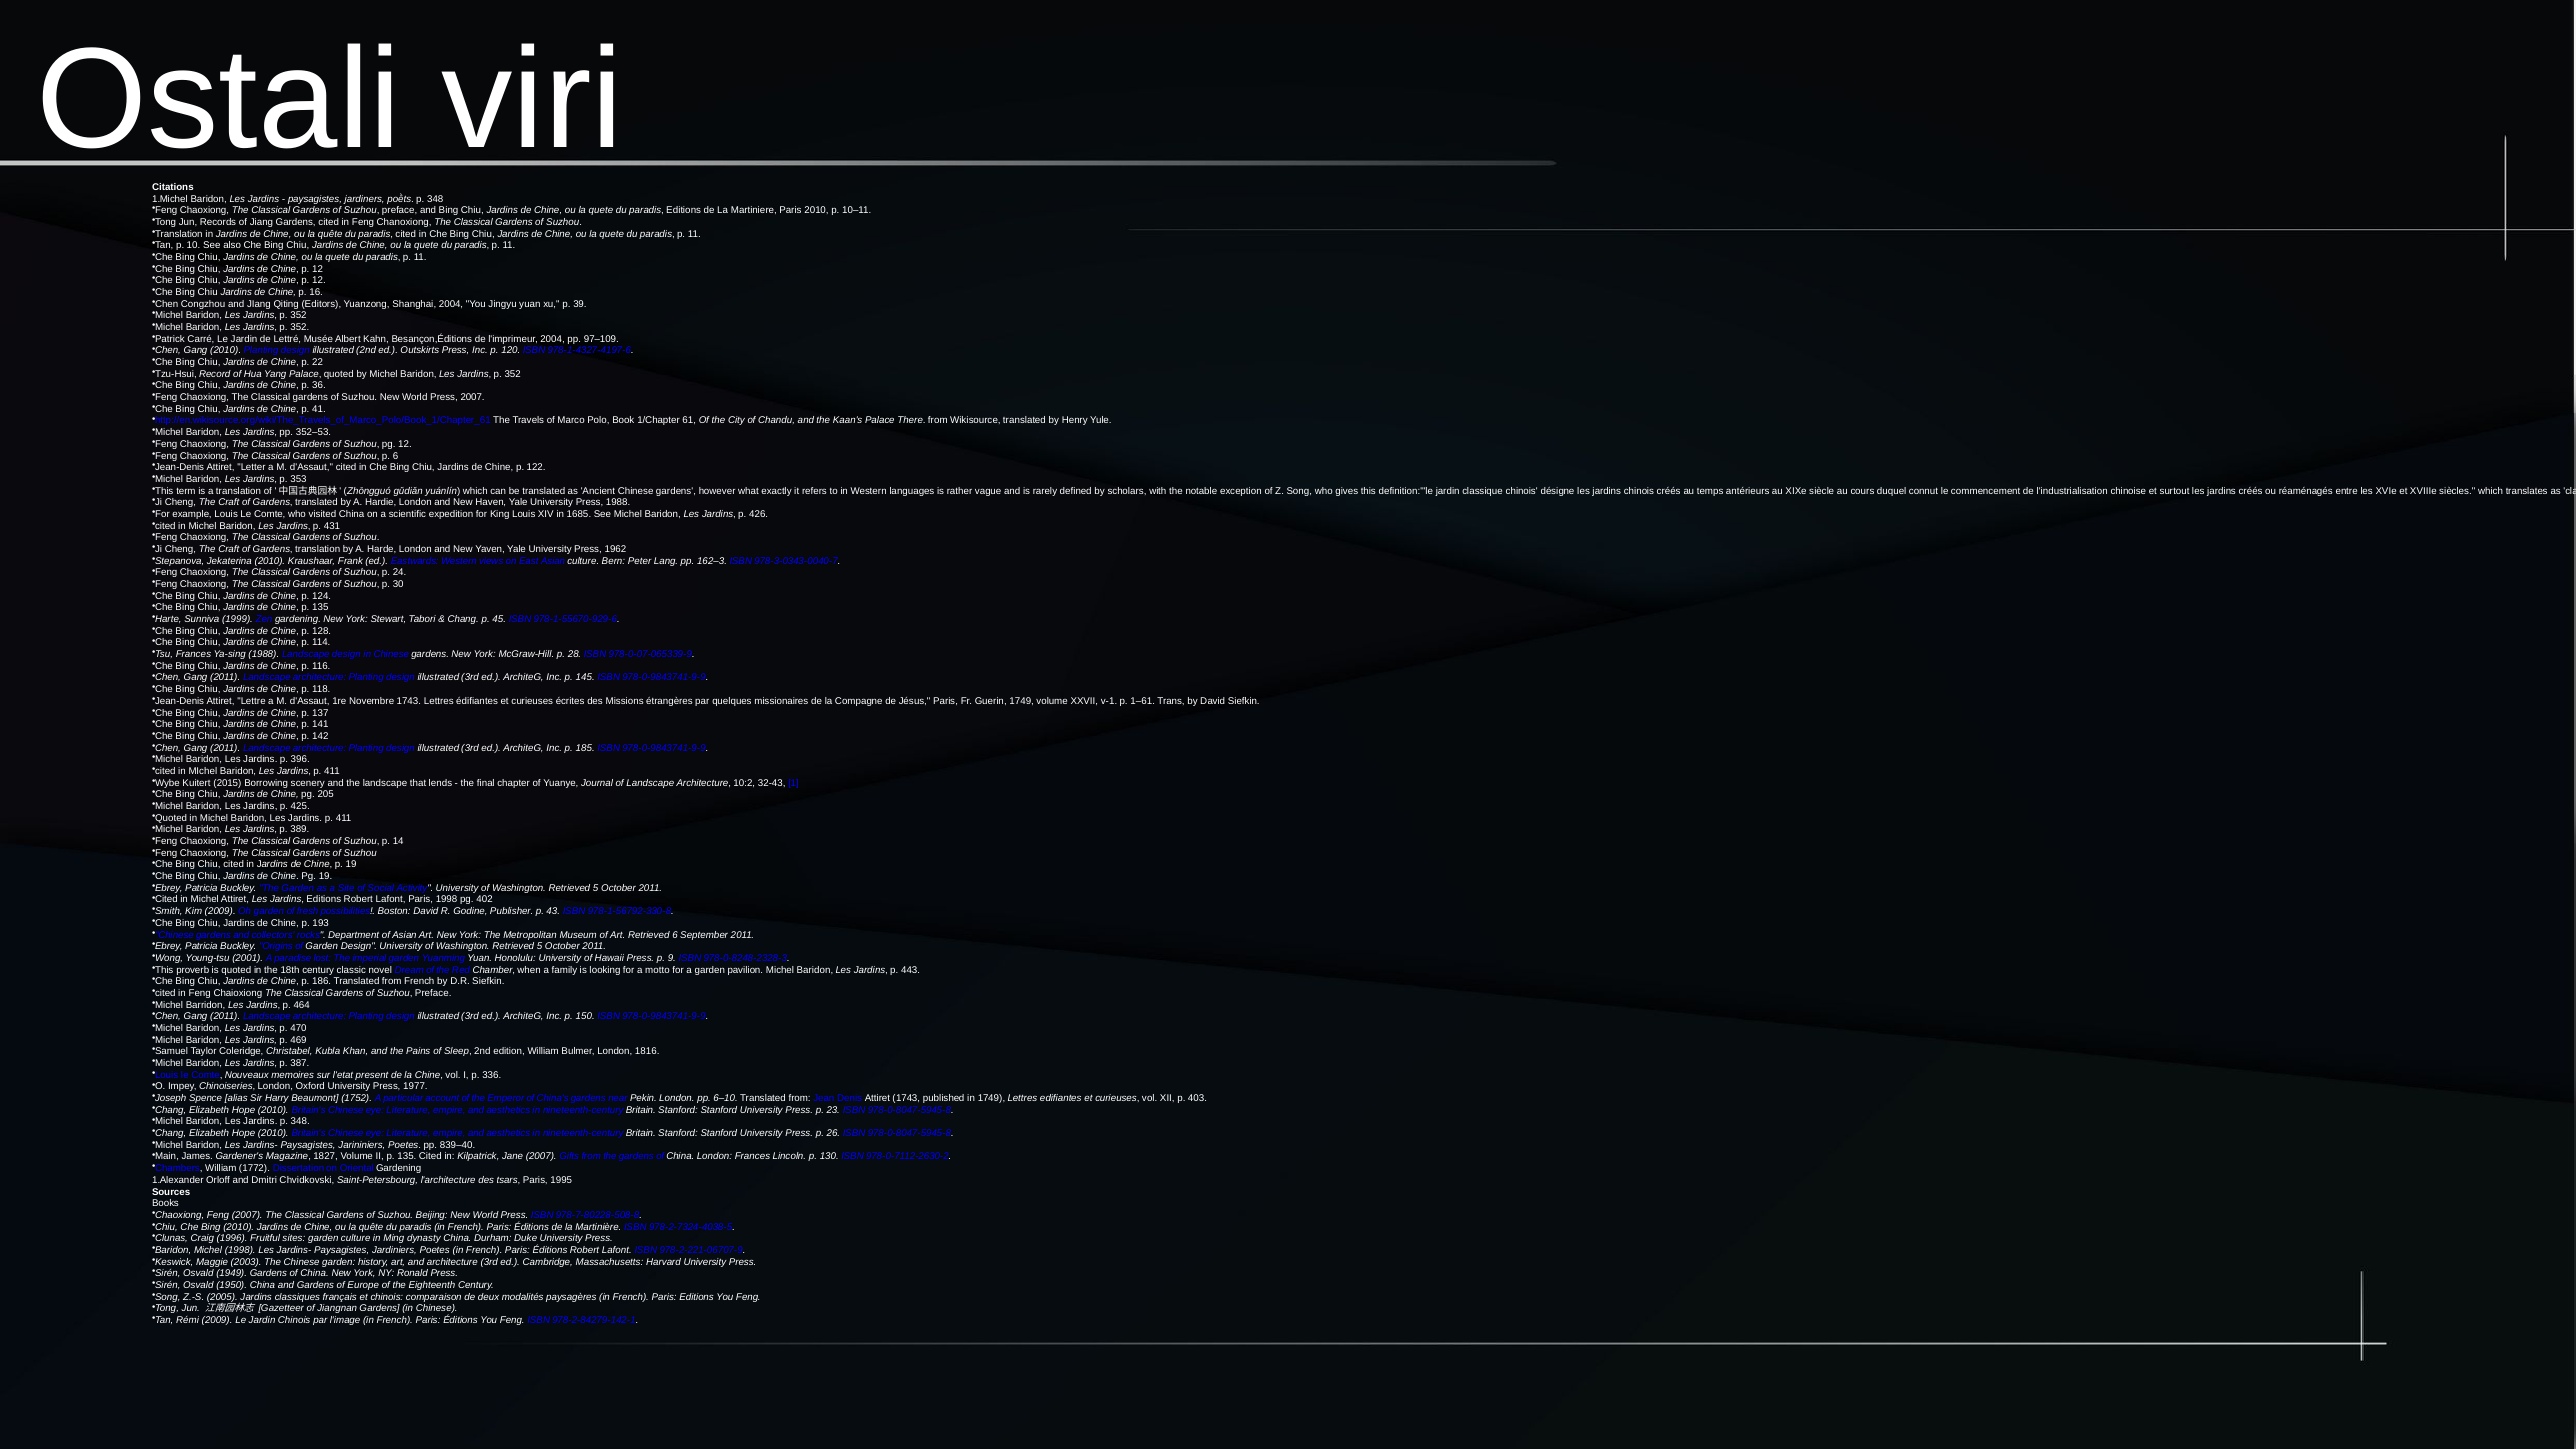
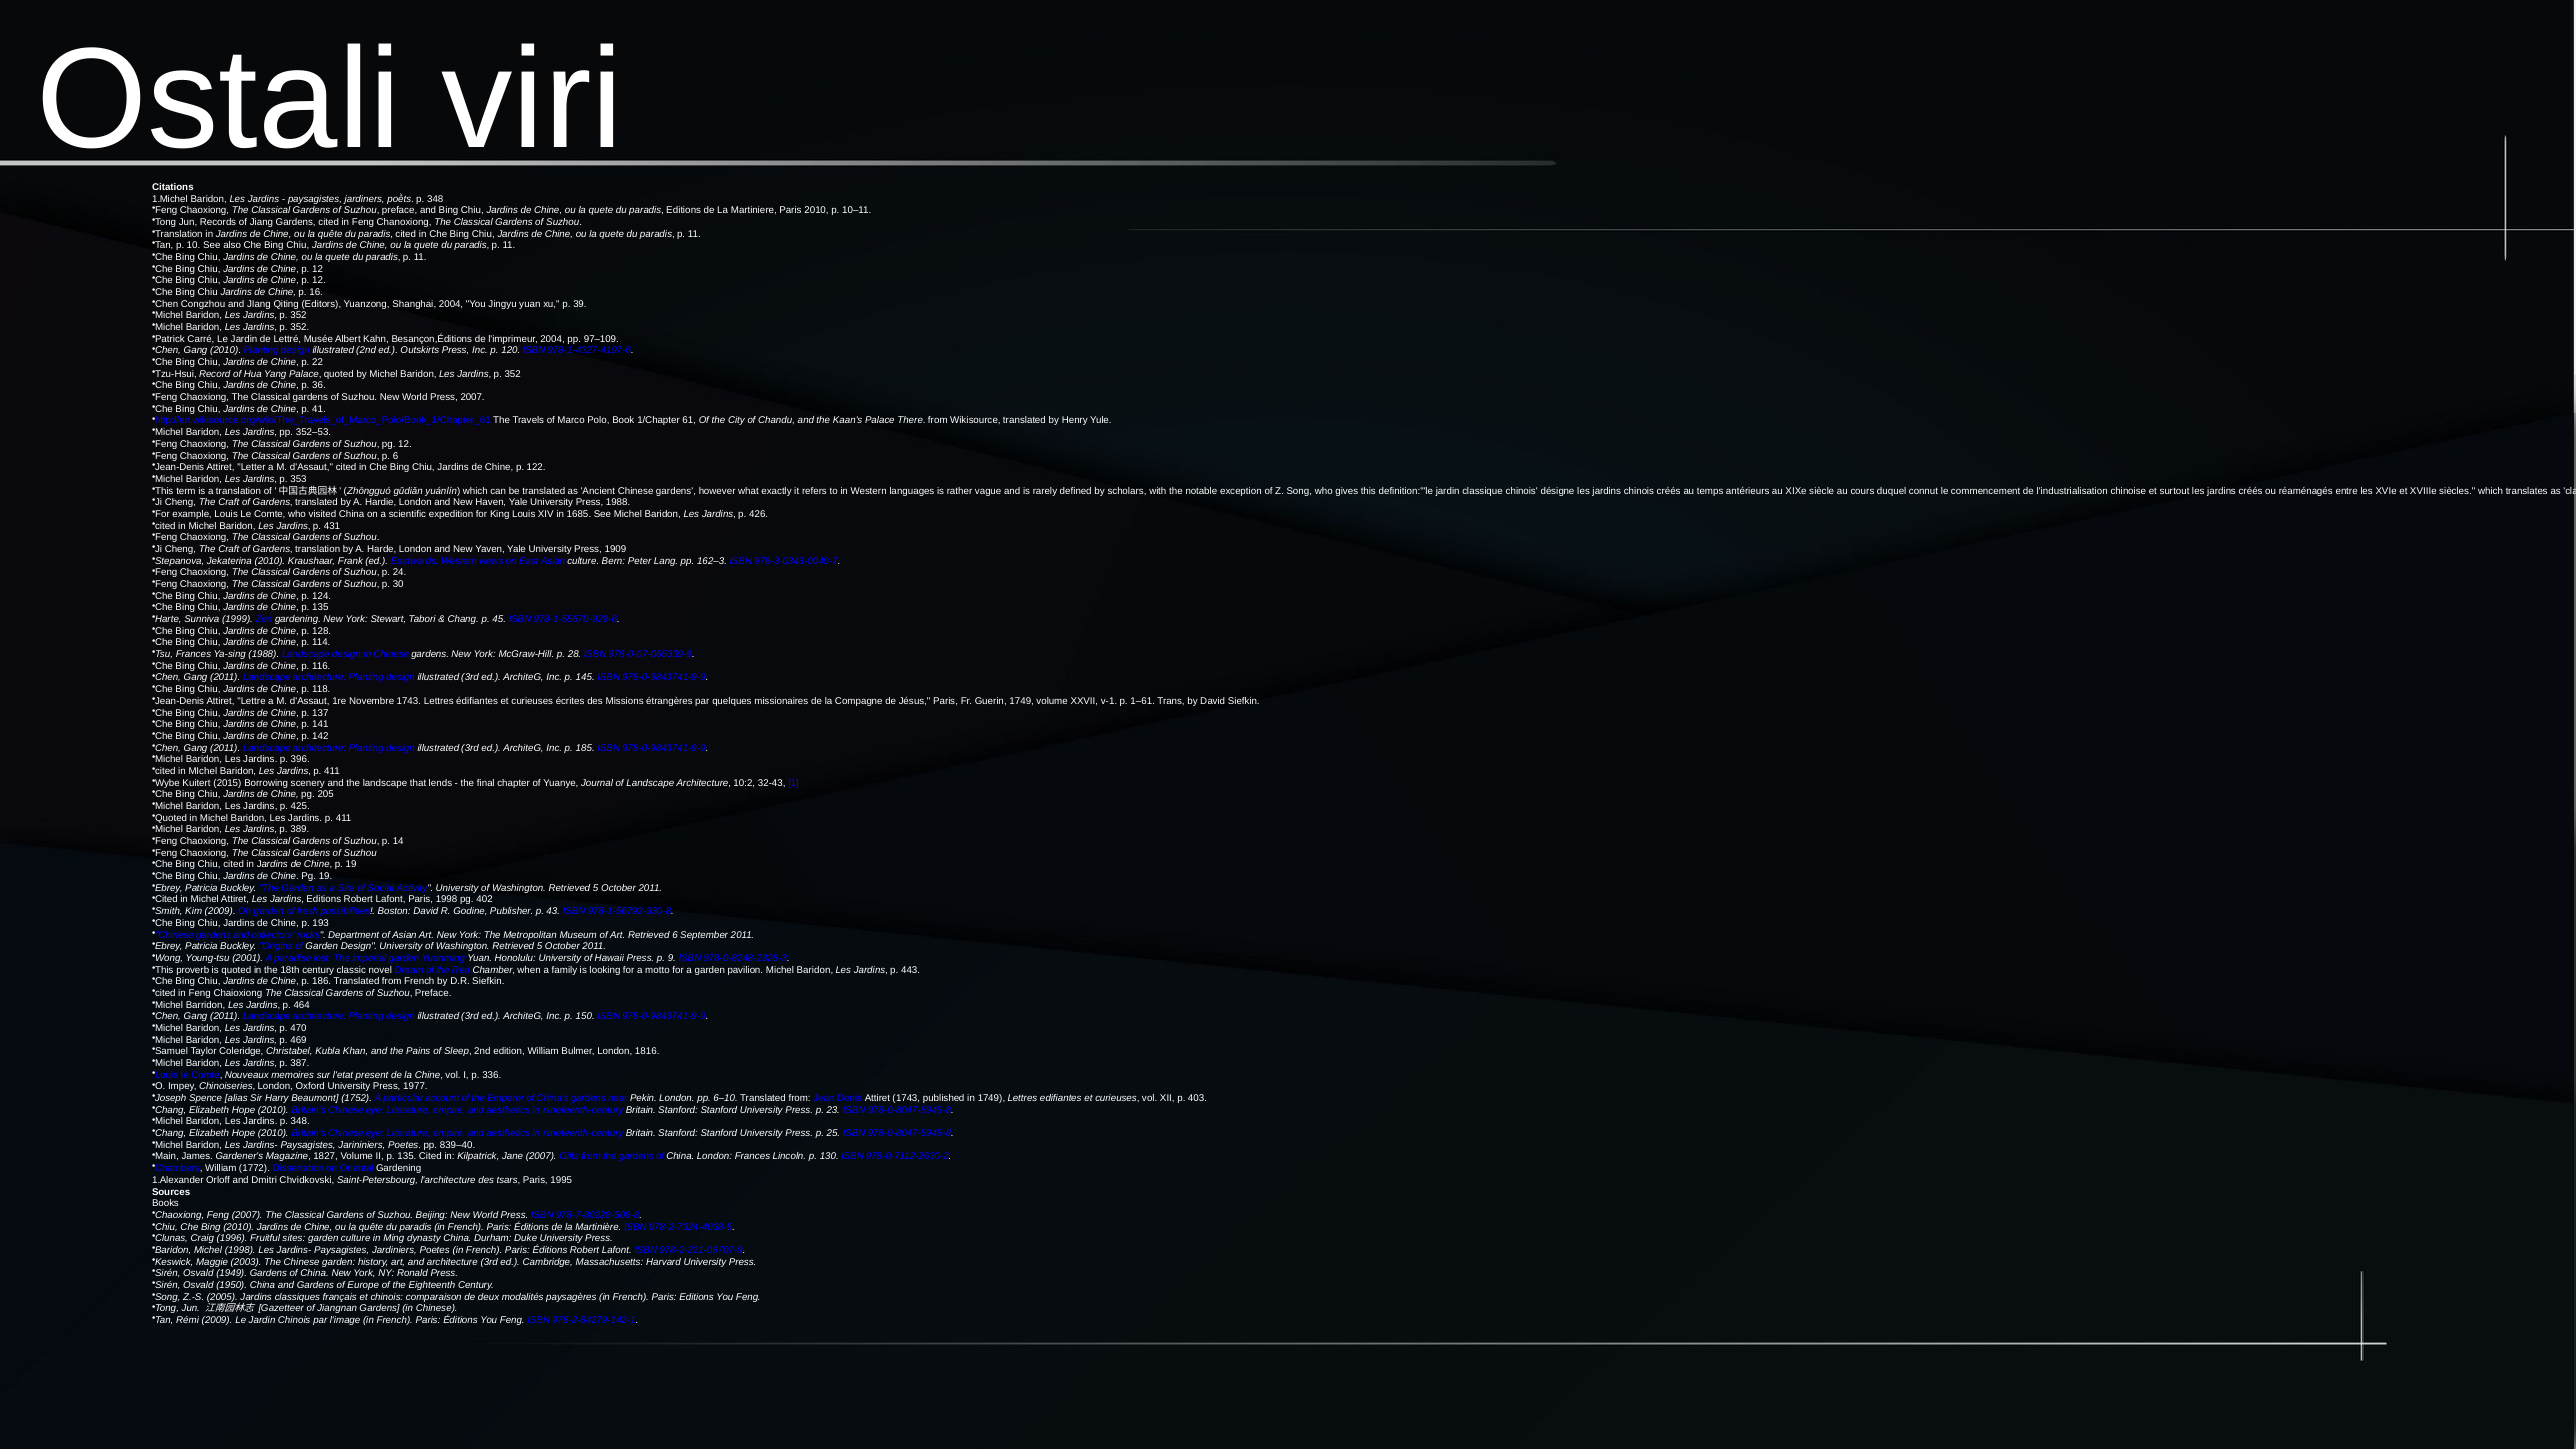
1962: 1962 -> 1909
26: 26 -> 25
